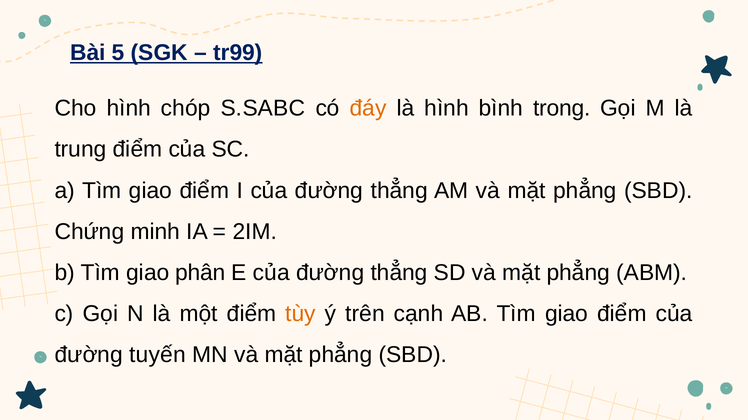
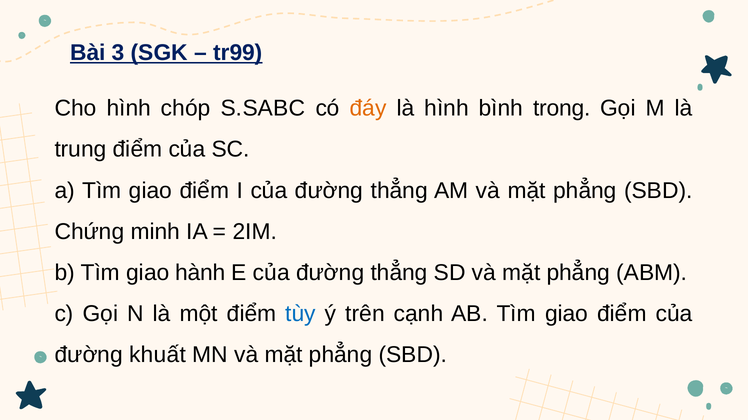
5: 5 -> 3
phân: phân -> hành
tùy colour: orange -> blue
tuyến: tuyến -> khuất
